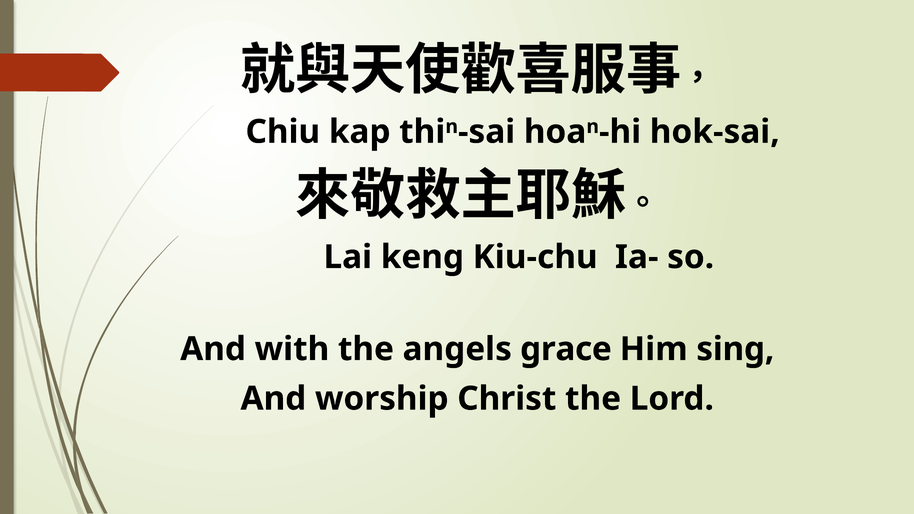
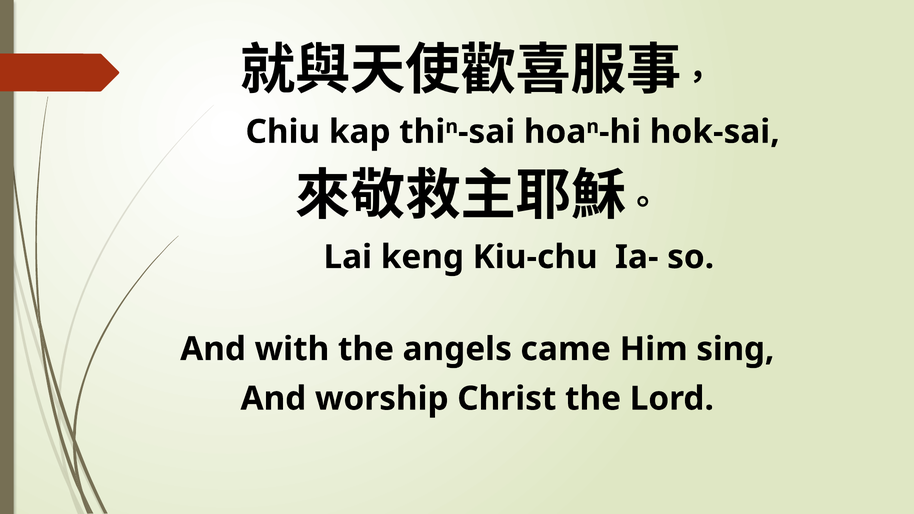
grace: grace -> came
